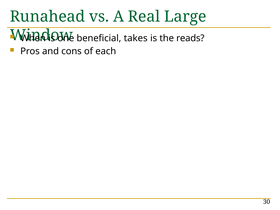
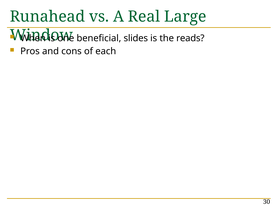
takes: takes -> slides
